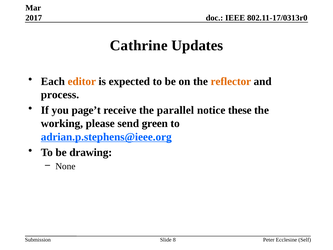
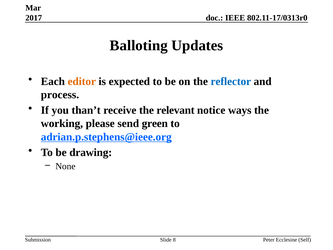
Cathrine: Cathrine -> Balloting
reflector colour: orange -> blue
page’t: page’t -> than’t
parallel: parallel -> relevant
these: these -> ways
